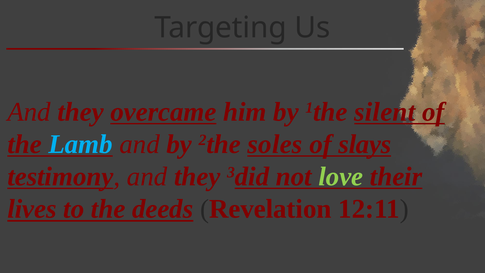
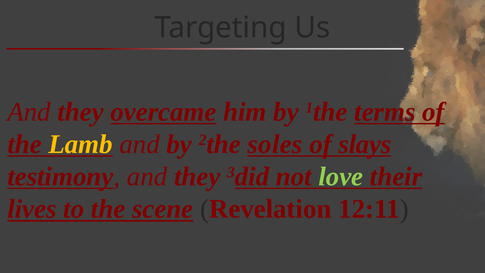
silent: silent -> terms
Lamb colour: light blue -> yellow
deeds: deeds -> scene
